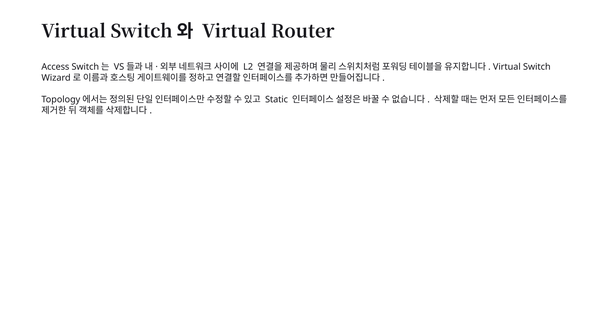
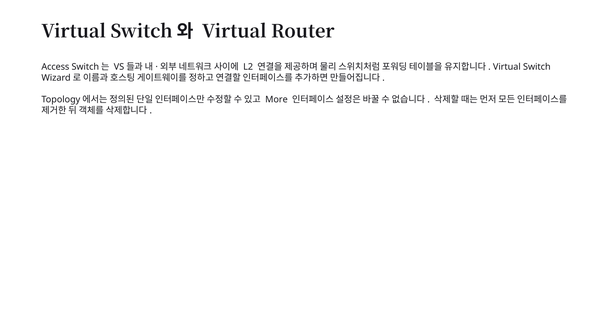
Static: Static -> More
